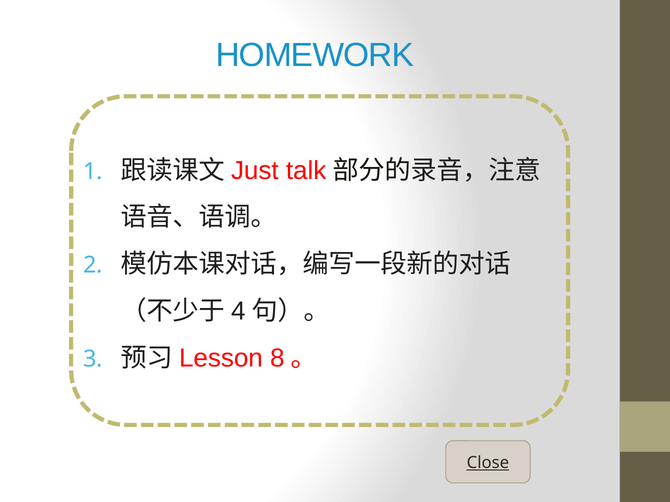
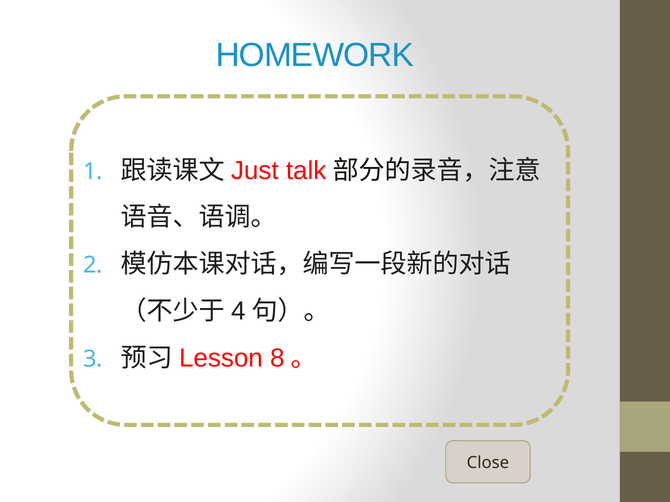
Close underline: present -> none
